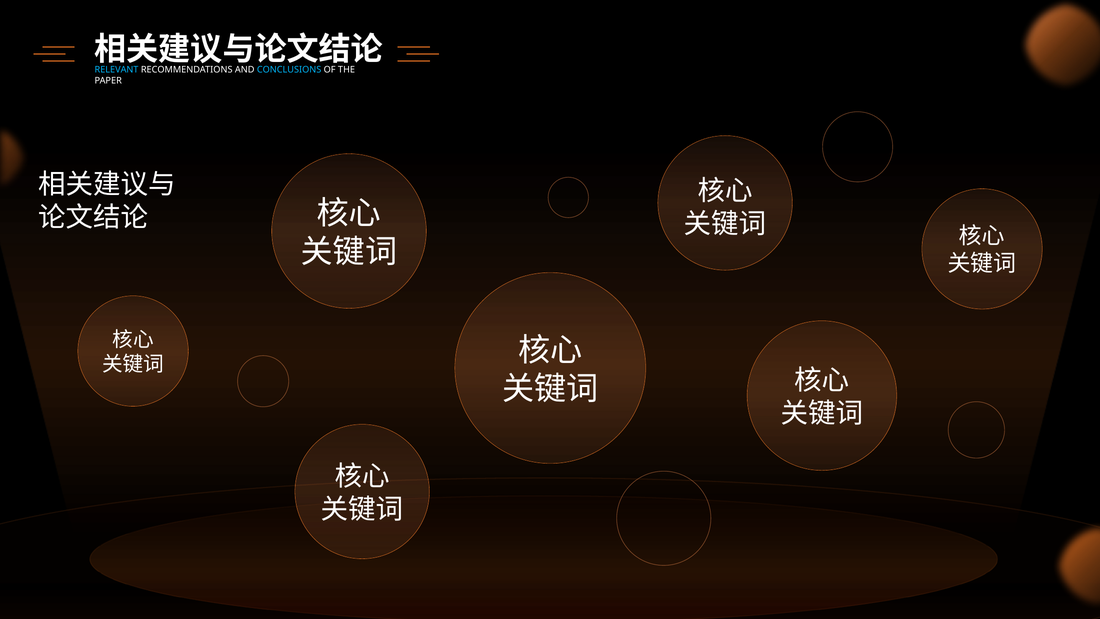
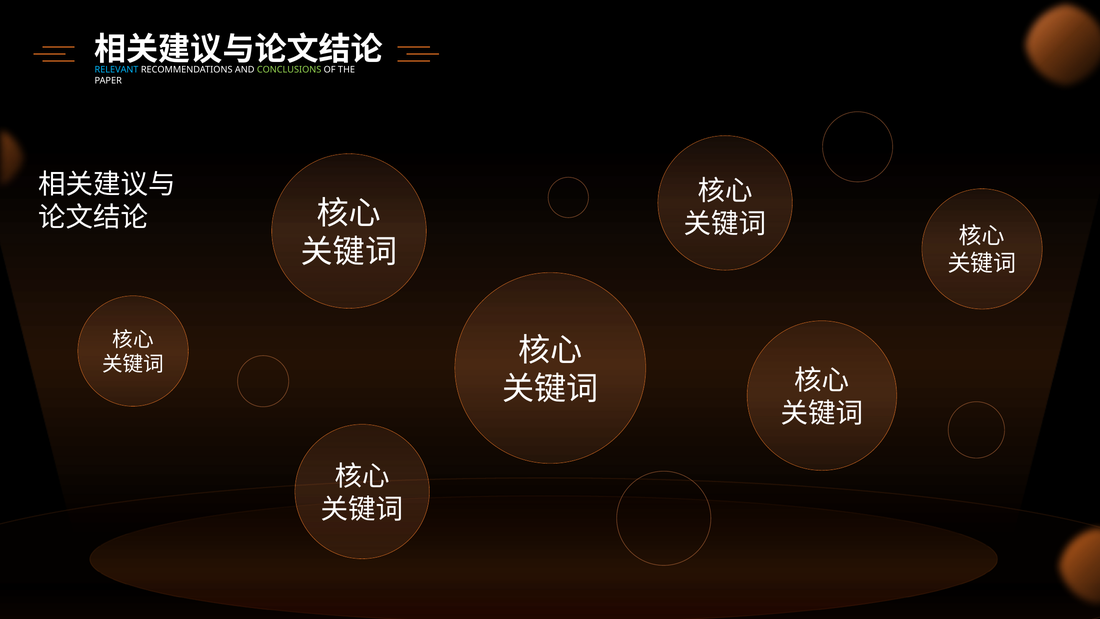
CONCLUSIONS colour: light blue -> light green
